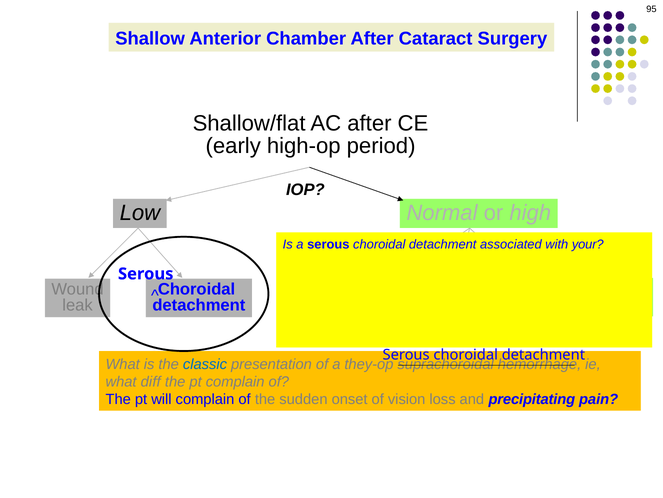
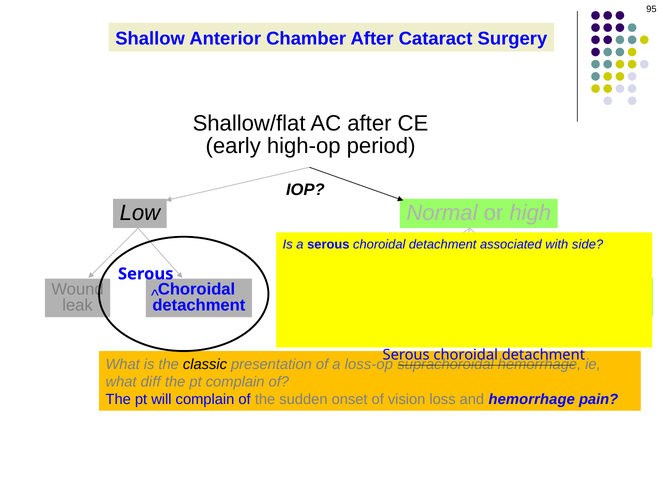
your: your -> side
classic colour: blue -> black
they-op: they-op -> loss-op
and precipitating: precipitating -> hemorrhage
